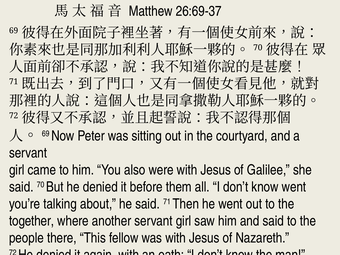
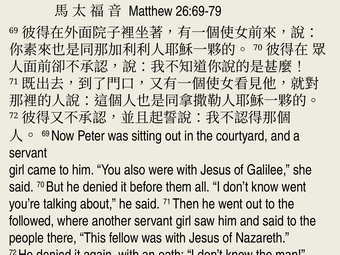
26:69-37: 26:69-37 -> 26:69-79
together: together -> followed
